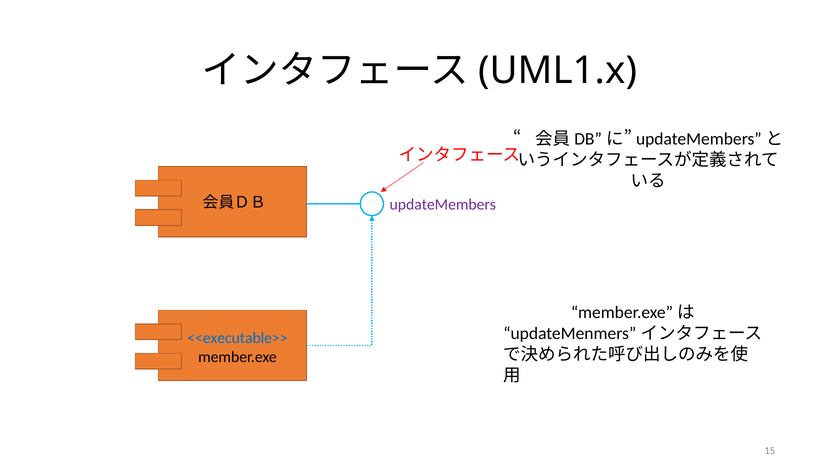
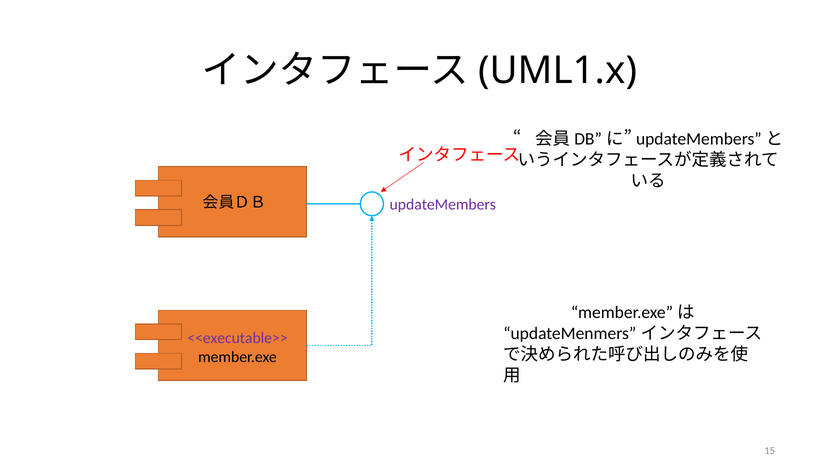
<<executable>> colour: blue -> purple
